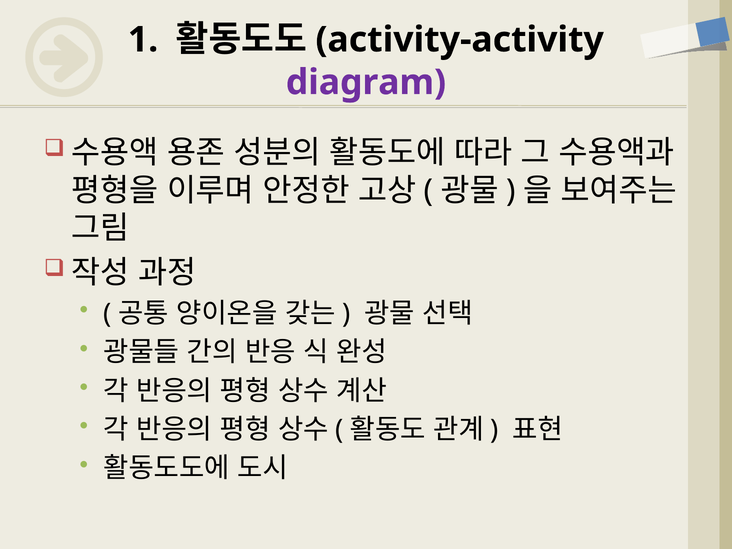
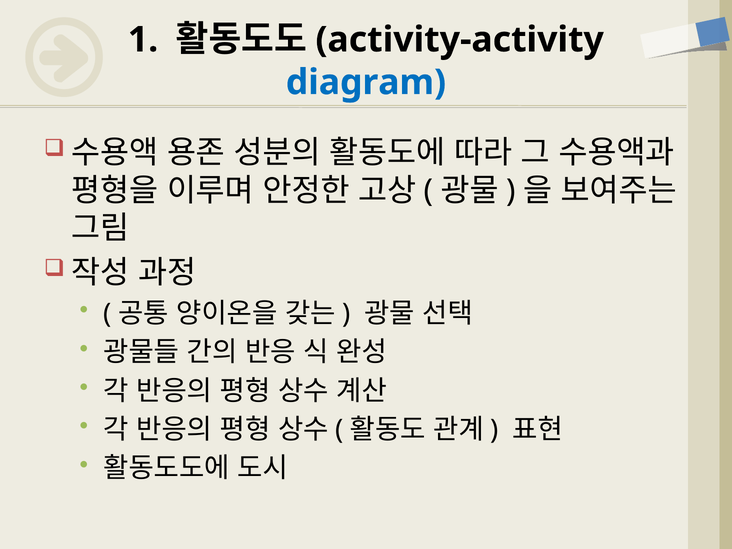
diagram colour: purple -> blue
